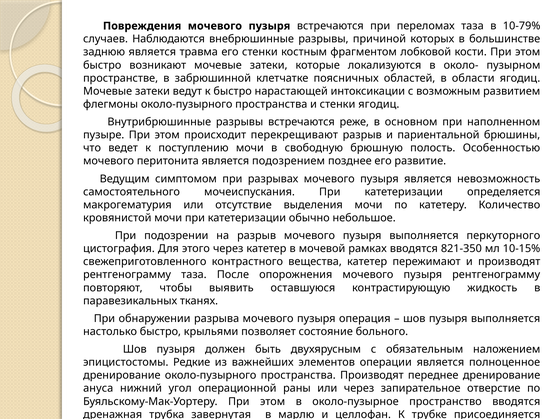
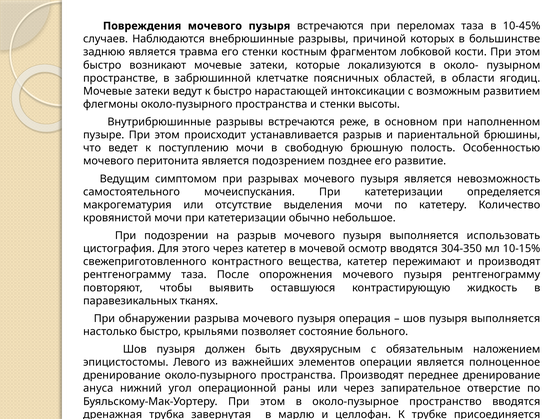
10-79%: 10-79% -> 10-45%
стенки ягодиц: ягодиц -> высоты
перекрещивают: перекрещивают -> устанавливается
перкуторного: перкуторного -> использовать
рамках: рамках -> осмотр
821-350: 821-350 -> 304-350
Редкие: Редкие -> Левого
